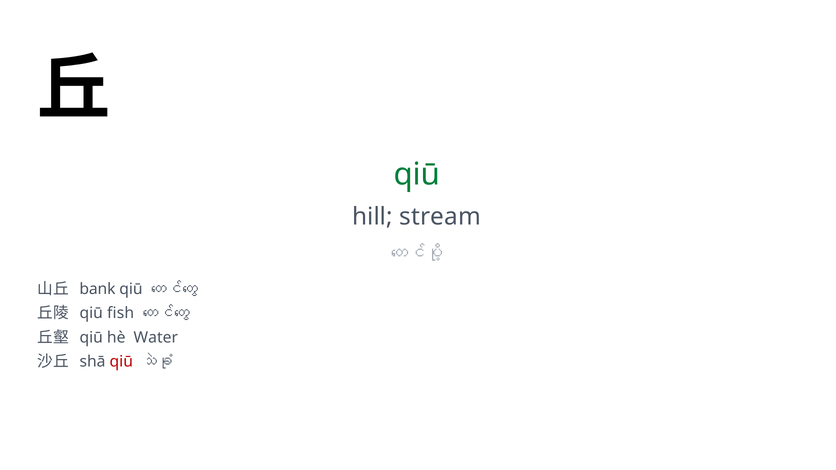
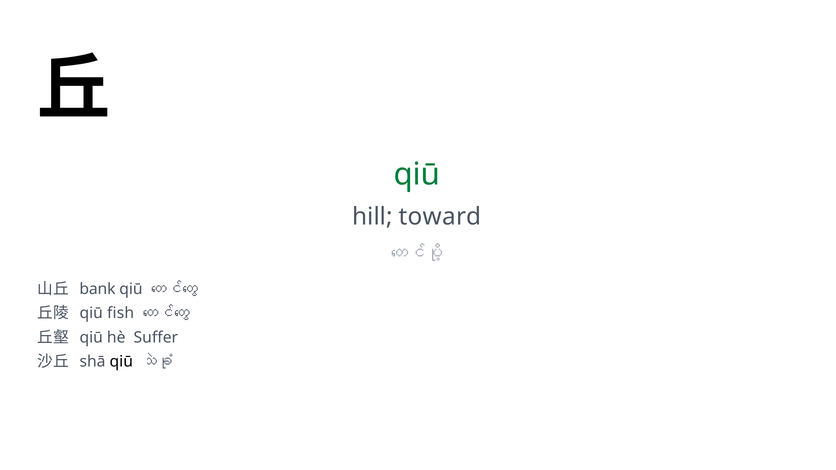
stream: stream -> toward
Water: Water -> Suffer
qiū at (121, 362) colour: red -> black
